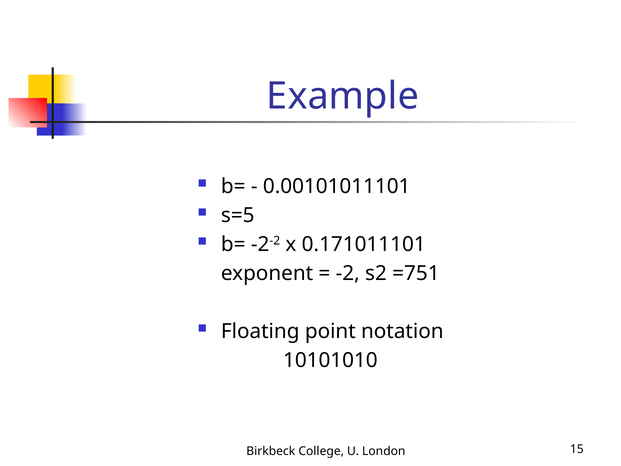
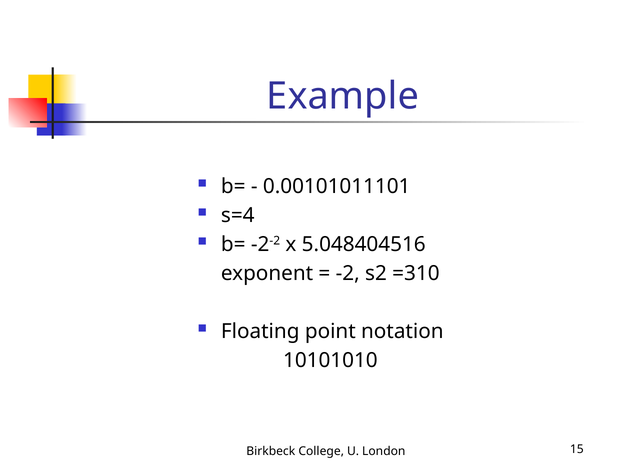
s=5: s=5 -> s=4
0.171011101: 0.171011101 -> 5.048404516
=751: =751 -> =310
